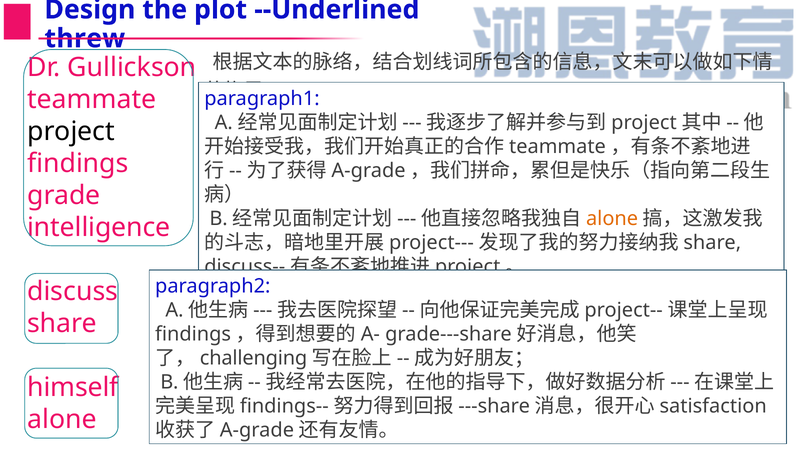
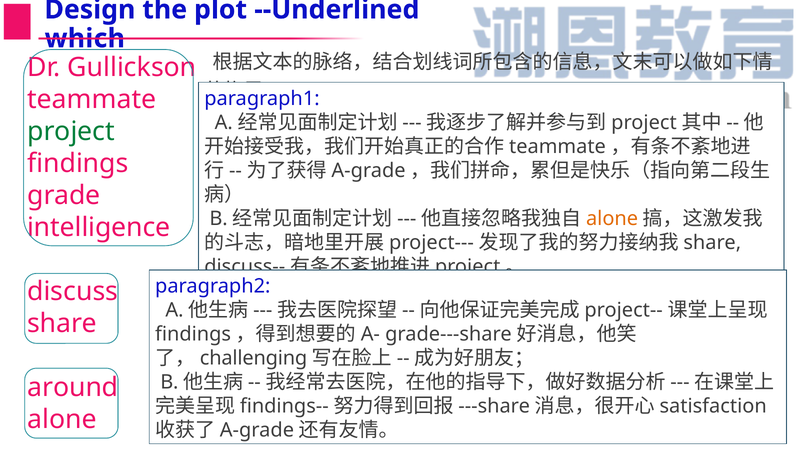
threw: threw -> which
project at (71, 131) colour: black -> green
himself: himself -> around
